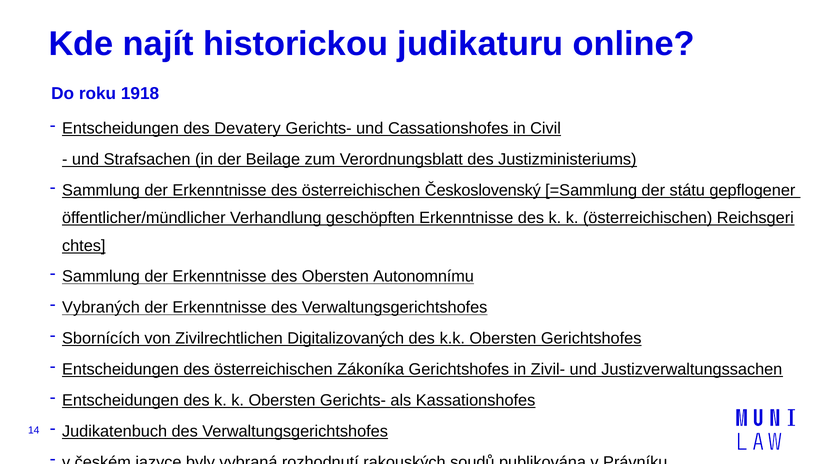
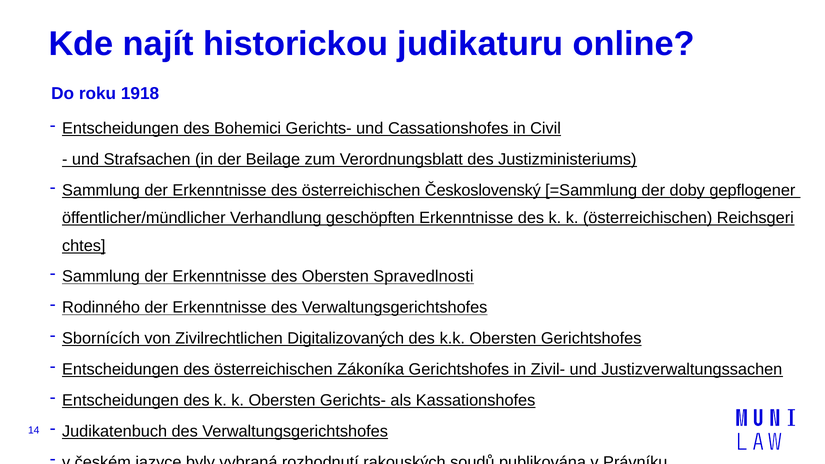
Devatery: Devatery -> Bohemici
státu: státu -> doby
Autonomnímu: Autonomnímu -> Spravedlnosti
Vybraných: Vybraných -> Rodinného
